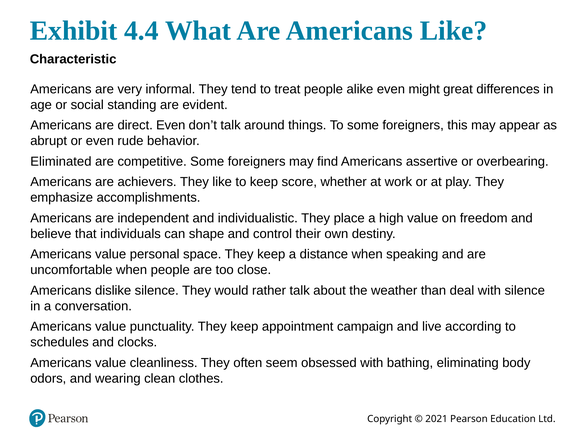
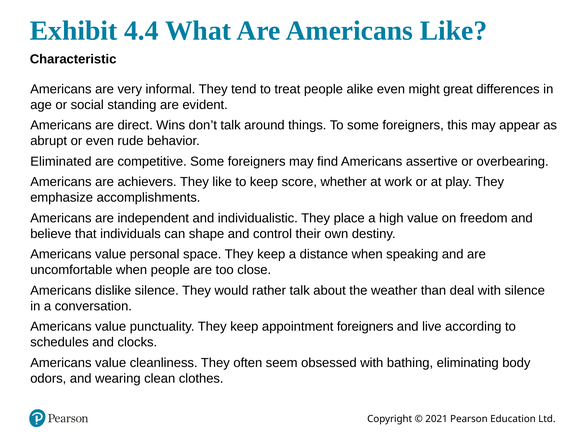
direct Even: Even -> Wins
appointment campaign: campaign -> foreigners
